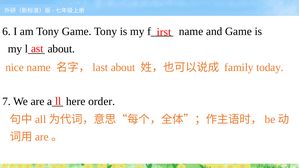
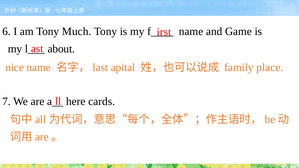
Tony Game: Game -> Much
about at (123, 68): about -> apital
today: today -> place
order: order -> cards
